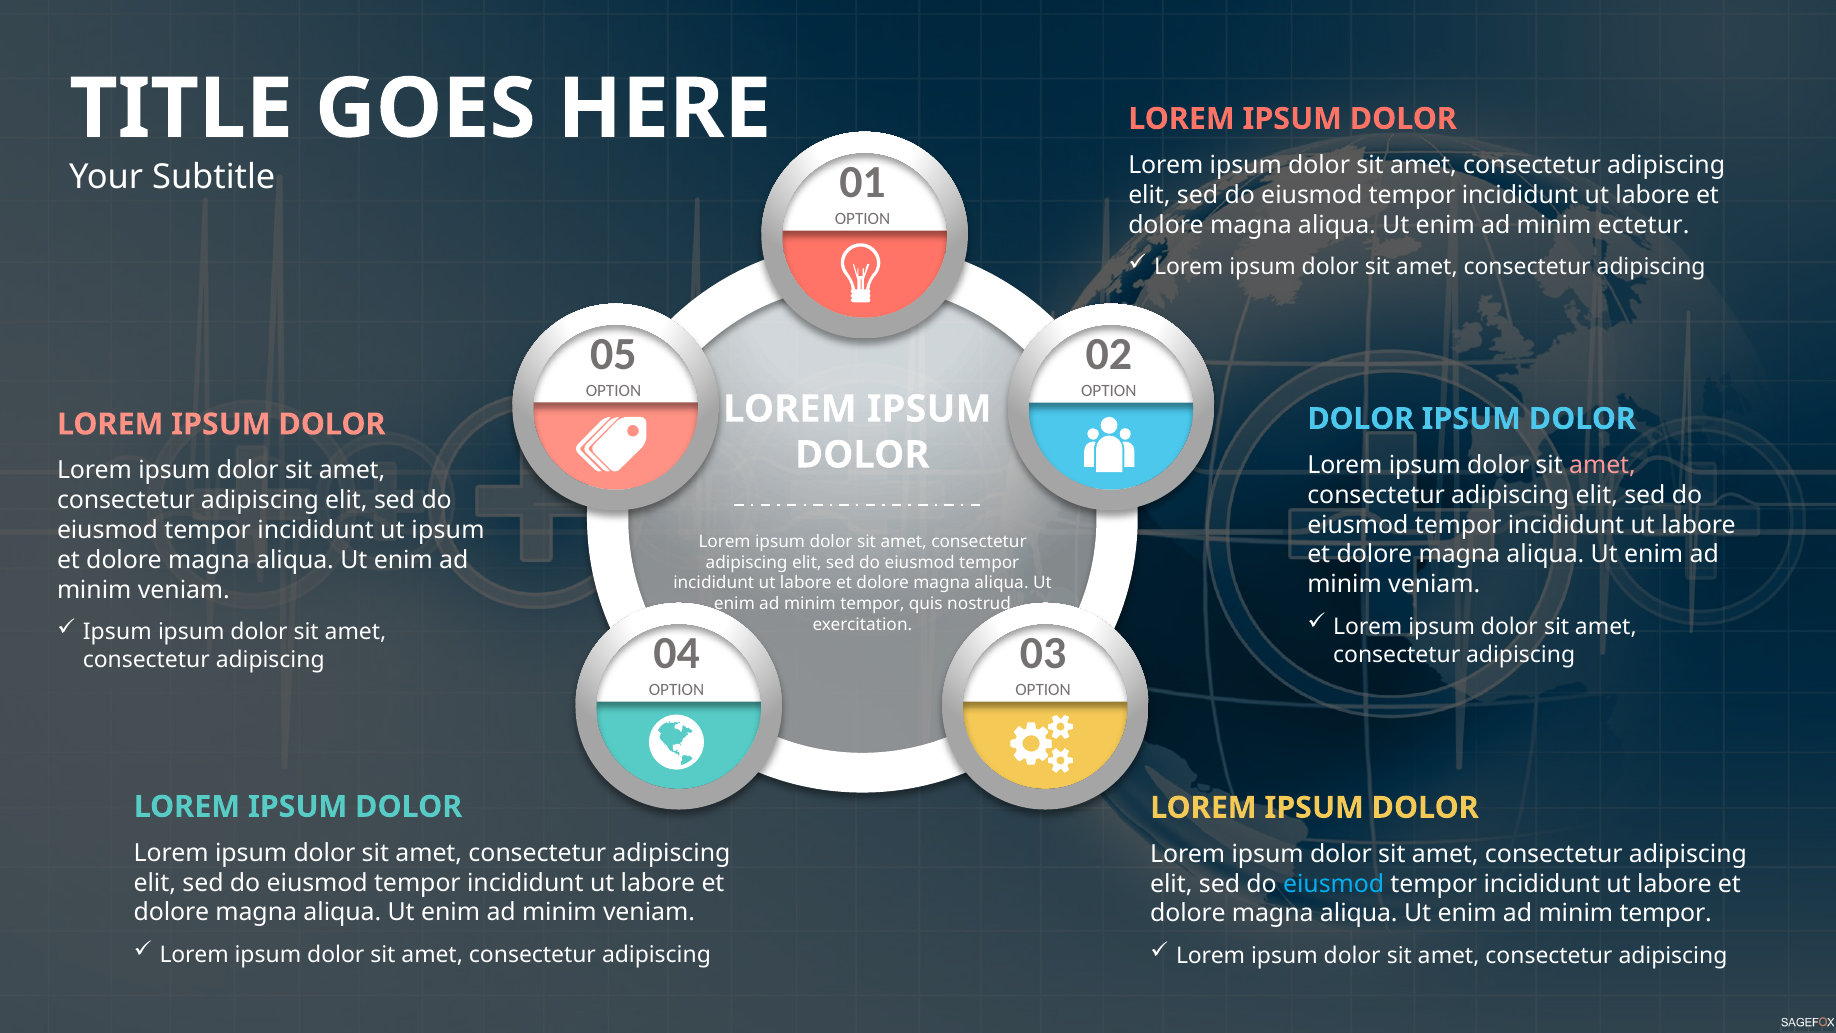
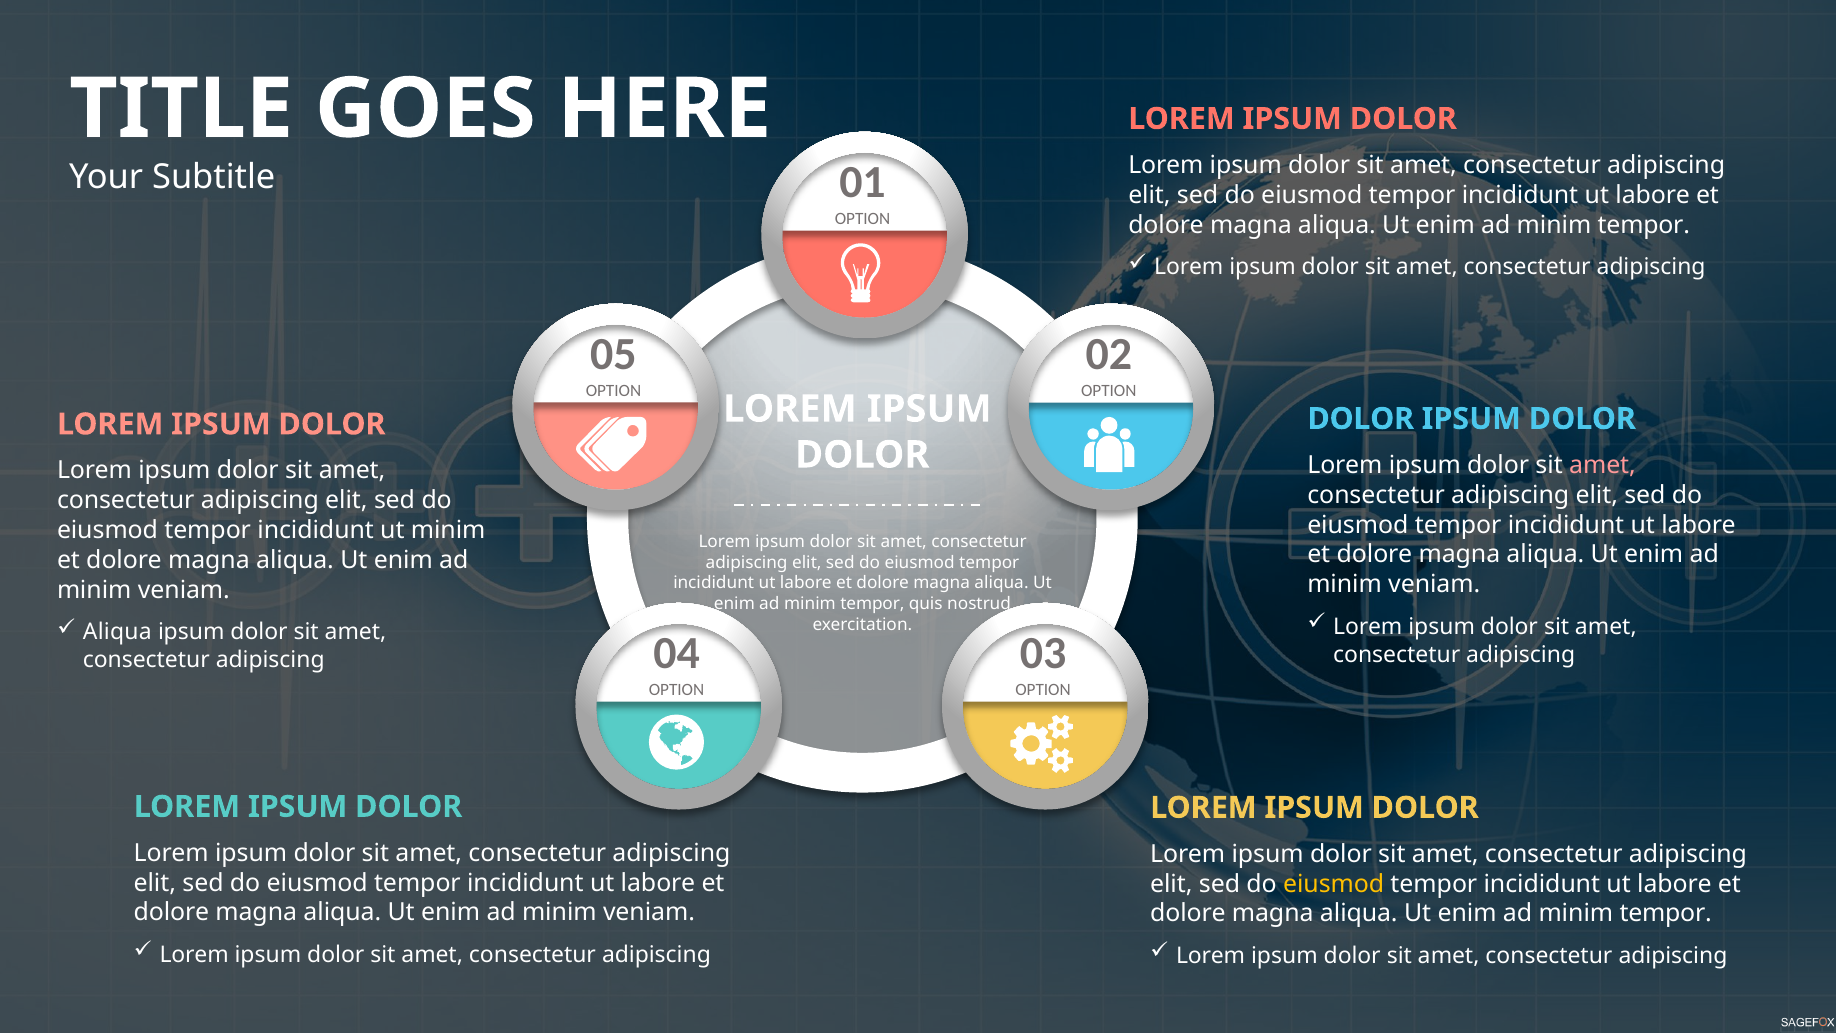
ectetur at (1644, 225): ectetur -> tempor
ut ipsum: ipsum -> minim
Ipsum at (117, 632): Ipsum -> Aliqua
eiusmod at (1334, 884) colour: light blue -> yellow
